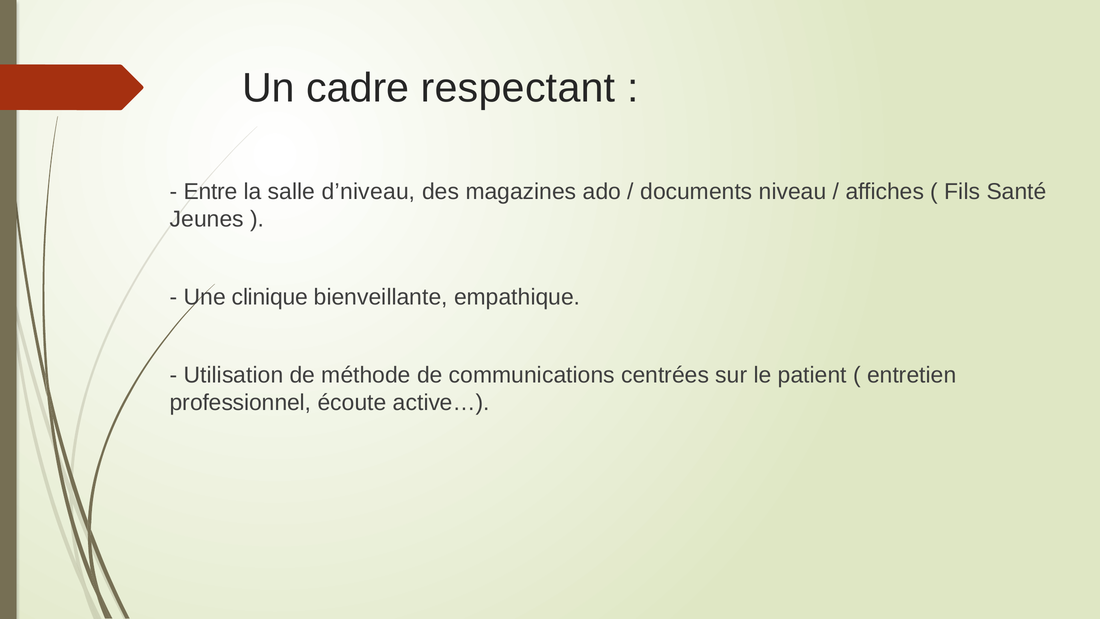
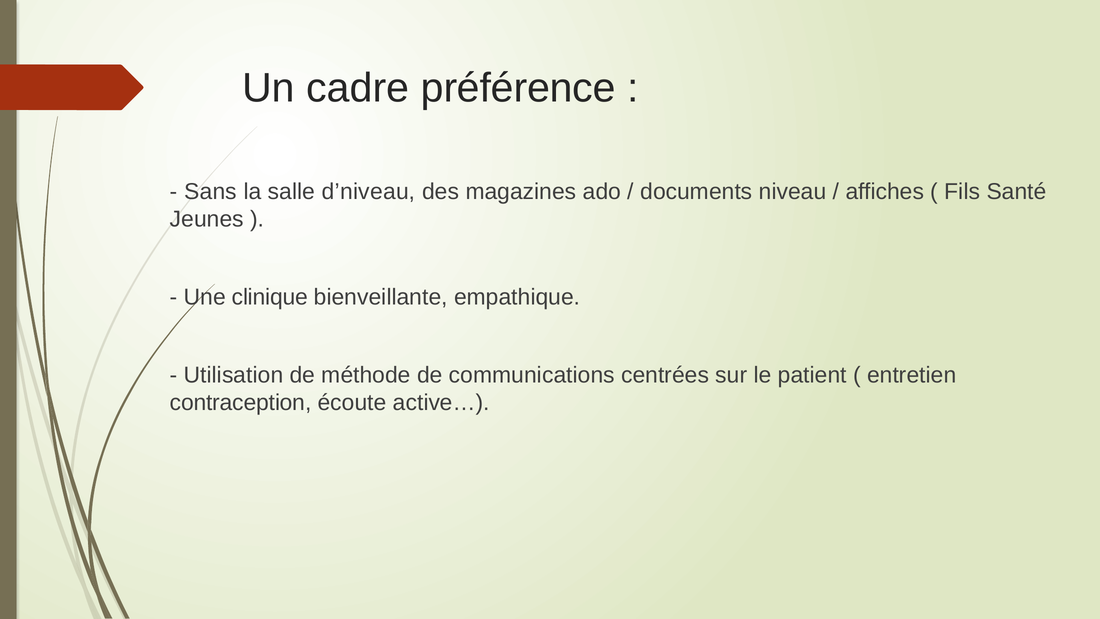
respectant: respectant -> préférence
Entre: Entre -> Sans
professionnel: professionnel -> contraception
